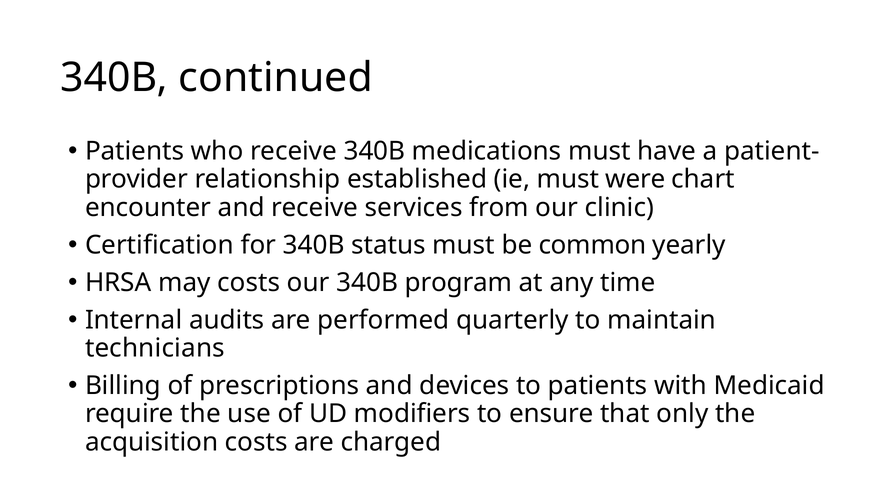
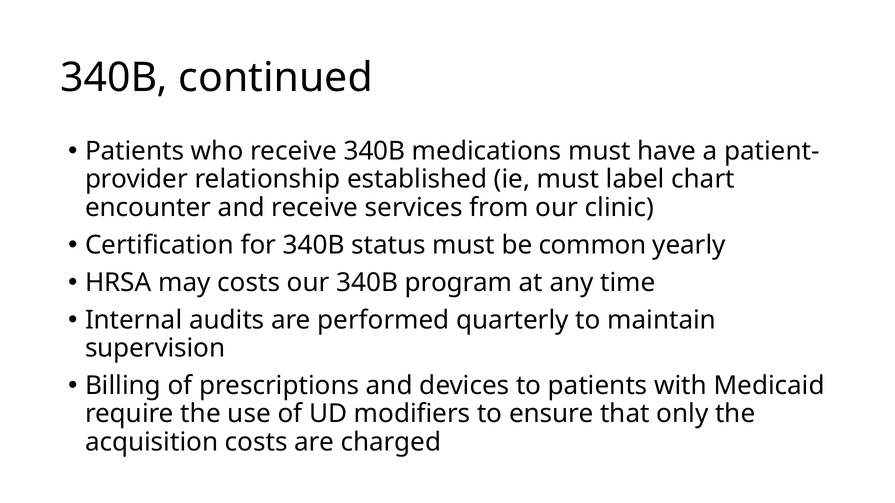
were: were -> label
technicians: technicians -> supervision
